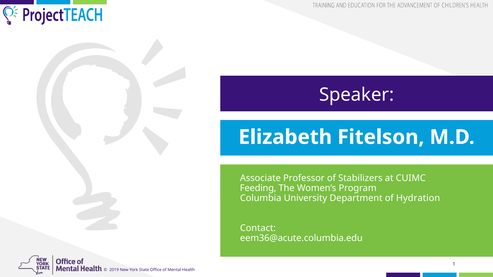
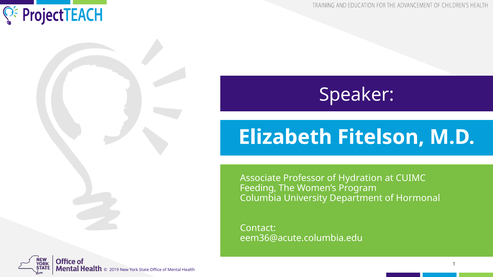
Stabilizers: Stabilizers -> Hydration
Hydration: Hydration -> Hormonal
